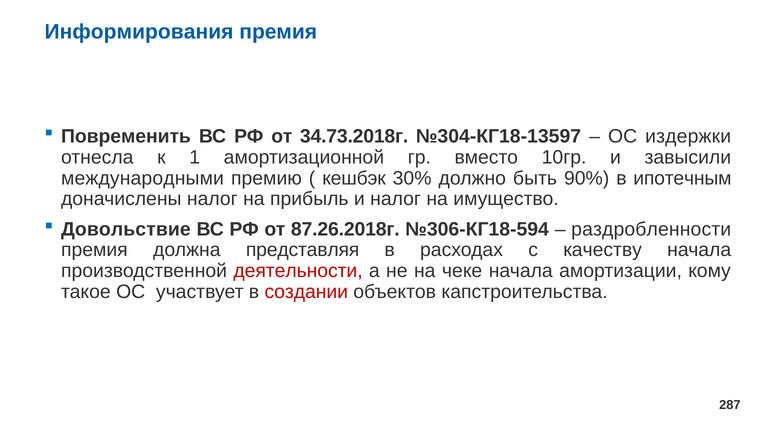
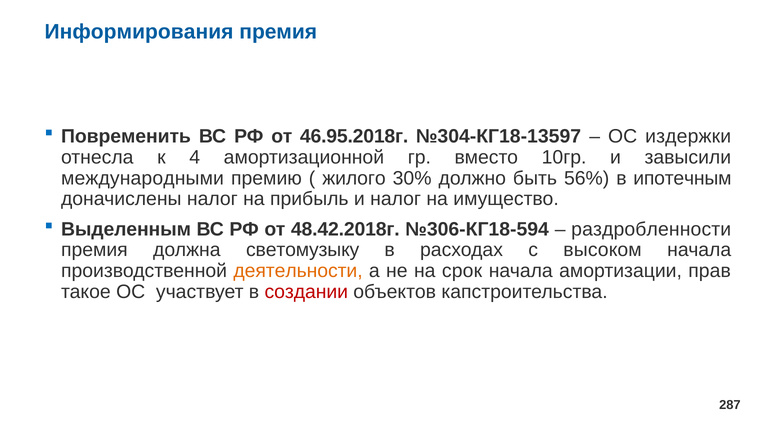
34.73.2018г: 34.73.2018г -> 46.95.2018г
1: 1 -> 4
кешбэк: кешбэк -> жилого
90%: 90% -> 56%
Довольствие: Довольствие -> Выделенным
87.26.2018г: 87.26.2018г -> 48.42.2018г
представляя: представляя -> светомузыку
качеству: качеству -> высоком
деятельности colour: red -> orange
чеке: чеке -> срок
кому: кому -> прав
